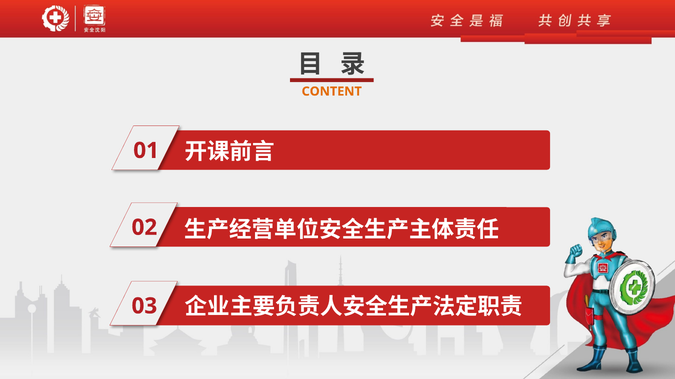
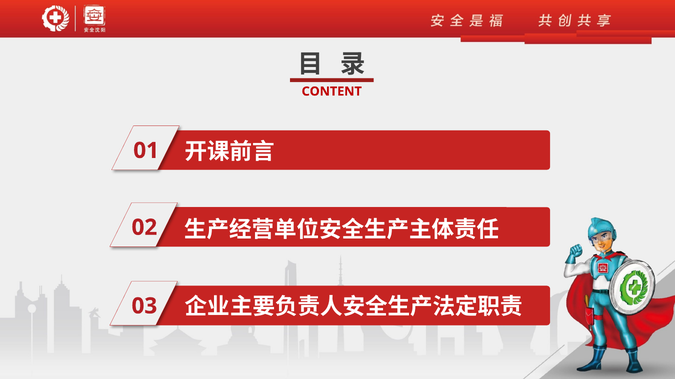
CONTENT colour: orange -> red
